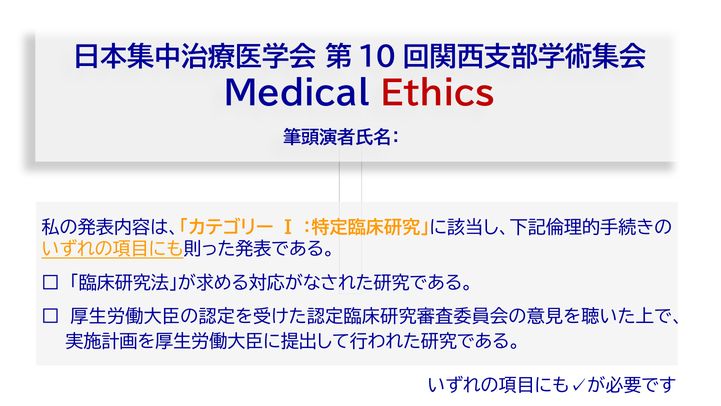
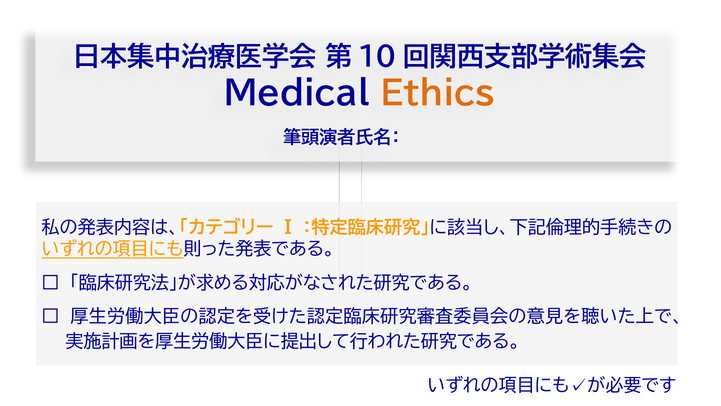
Ethics colour: red -> orange
